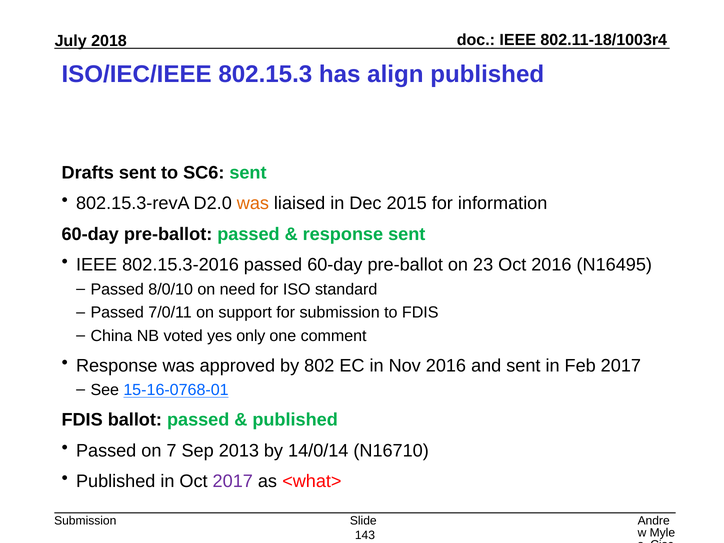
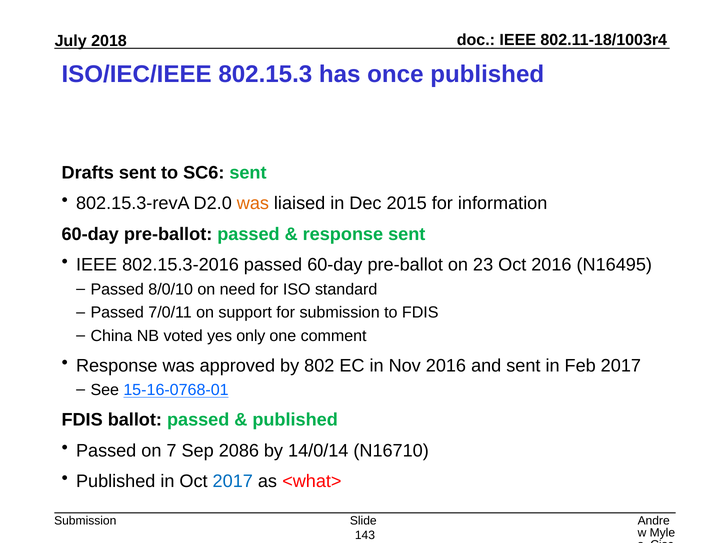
align: align -> once
2013: 2013 -> 2086
2017 at (233, 481) colour: purple -> blue
